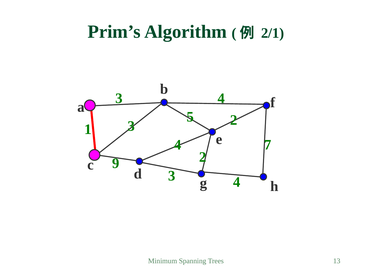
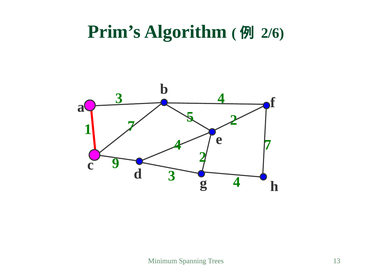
2/1: 2/1 -> 2/6
1 3: 3 -> 7
